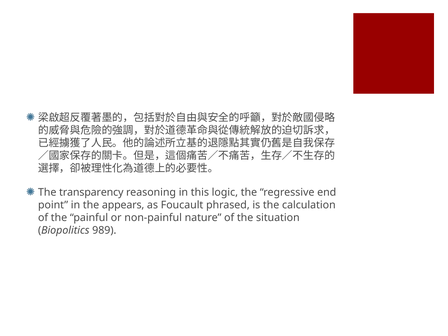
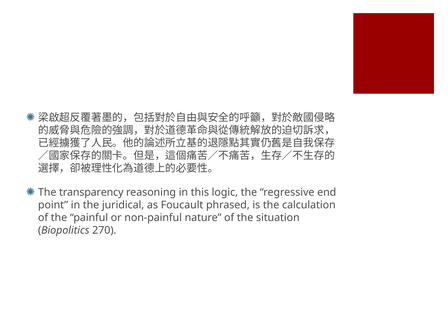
appears: appears -> juridical
989: 989 -> 270
